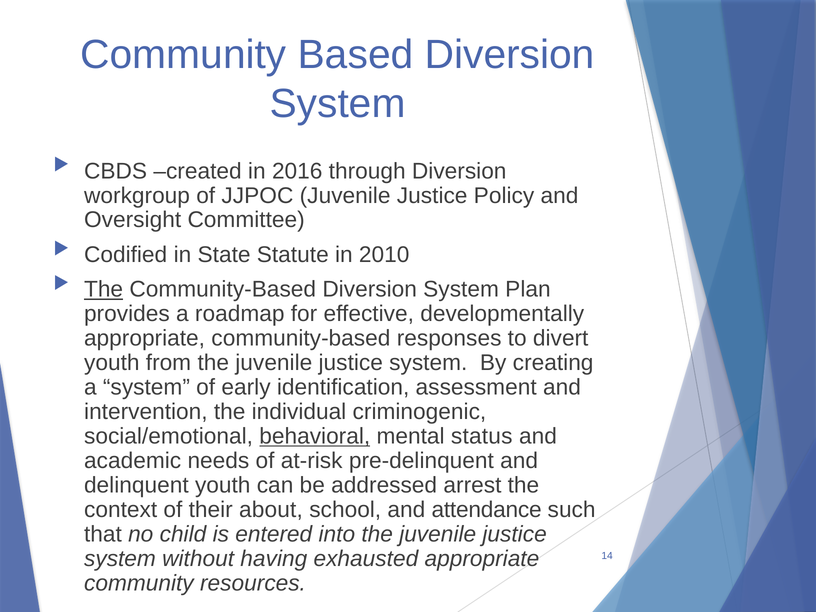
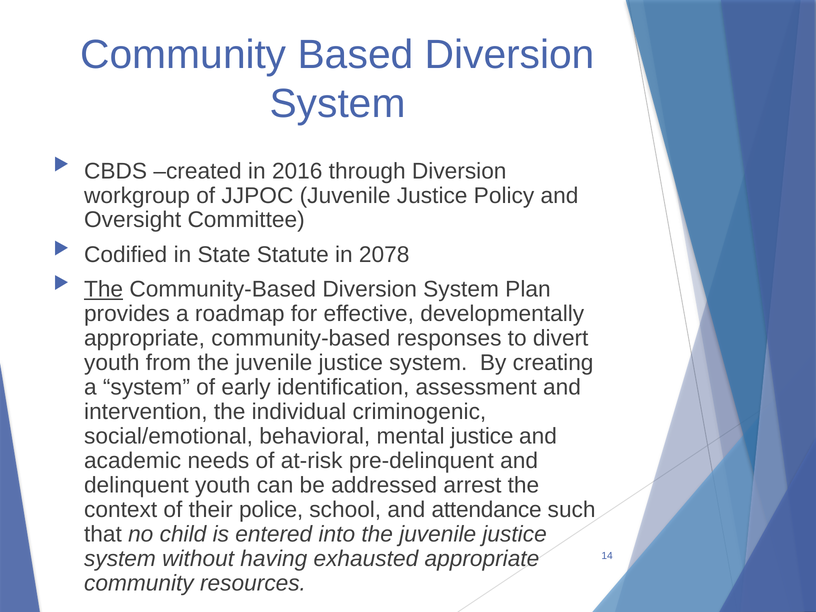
2010: 2010 -> 2078
behavioral underline: present -> none
mental status: status -> justice
about: about -> police
